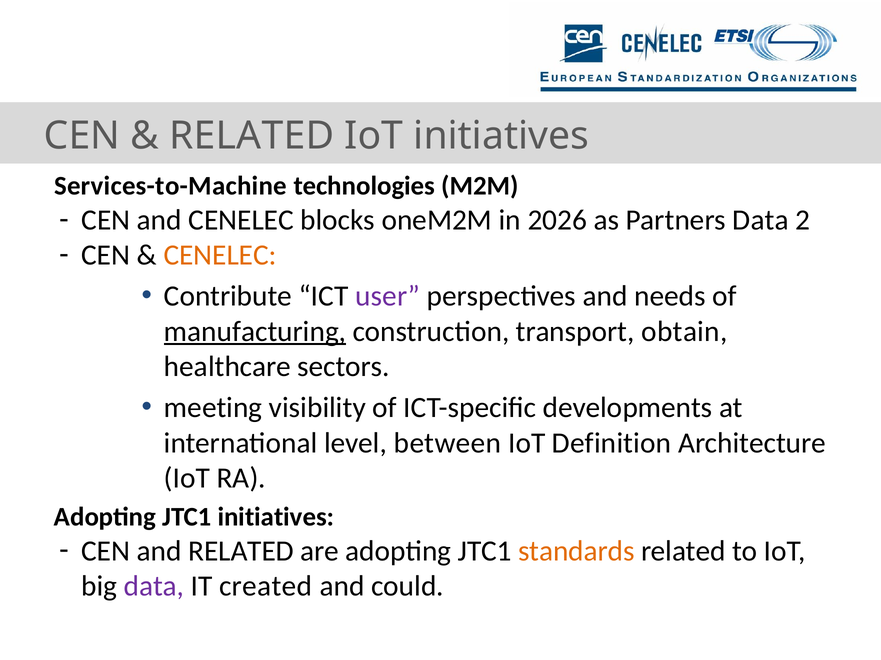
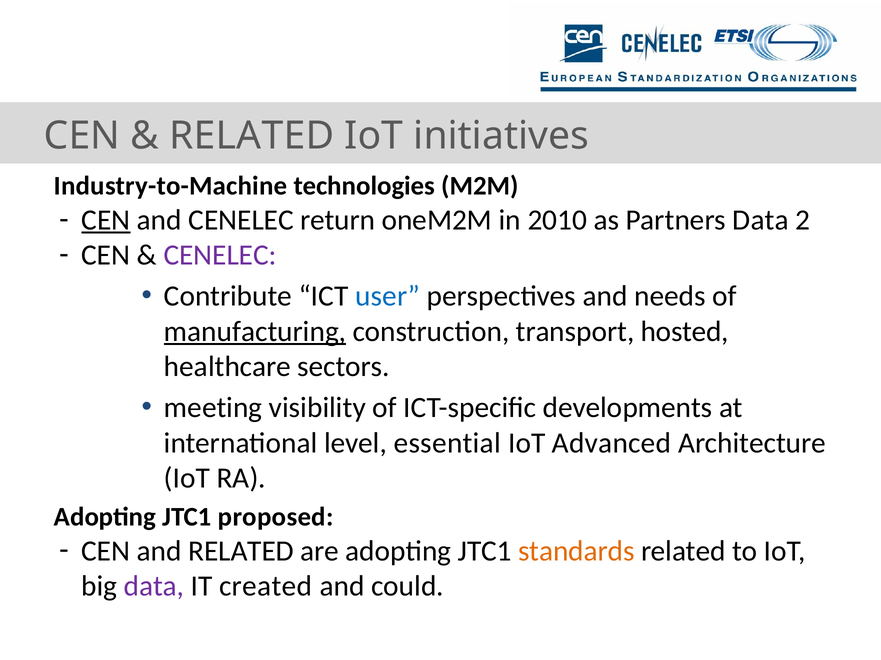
Services-to-Machine: Services-to-Machine -> Industry-to-Machine
CEN at (106, 220) underline: none -> present
blocks: blocks -> return
2026: 2026 -> 2010
CENELEC at (220, 255) colour: orange -> purple
user colour: purple -> blue
obtain: obtain -> hosted
between: between -> essential
Definition: Definition -> Advanced
JTC1 initiatives: initiatives -> proposed
